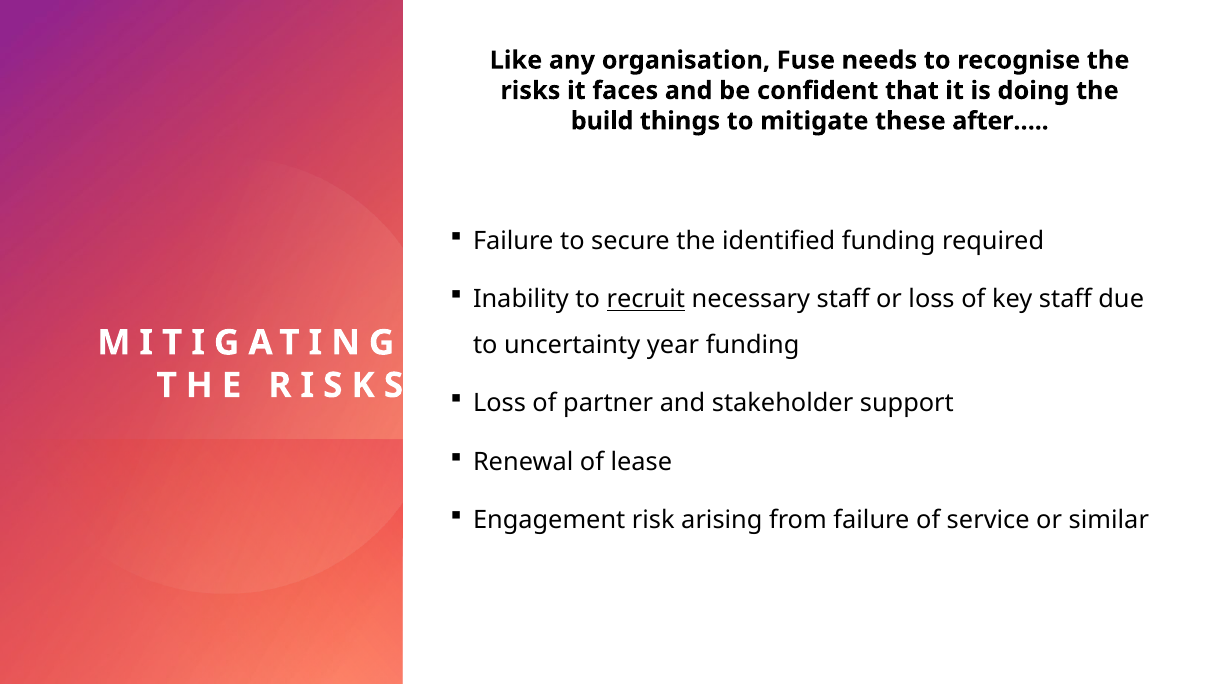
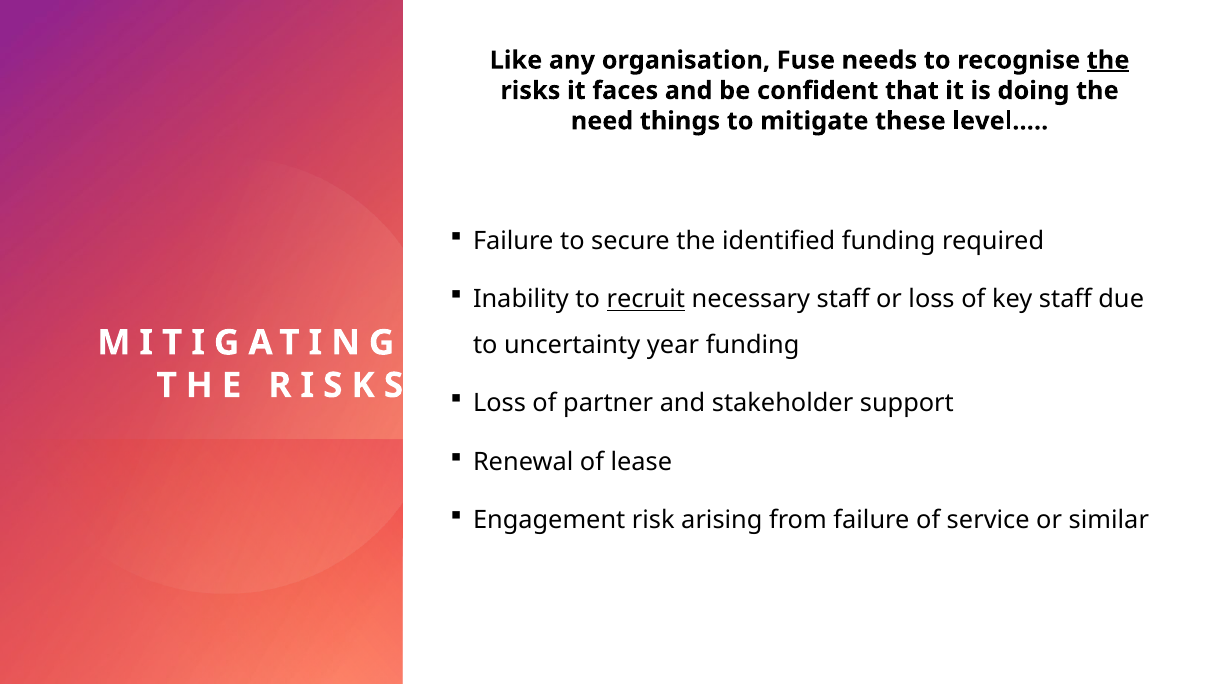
the at (1108, 60) underline: none -> present
build: build -> need
after…: after… -> level…
